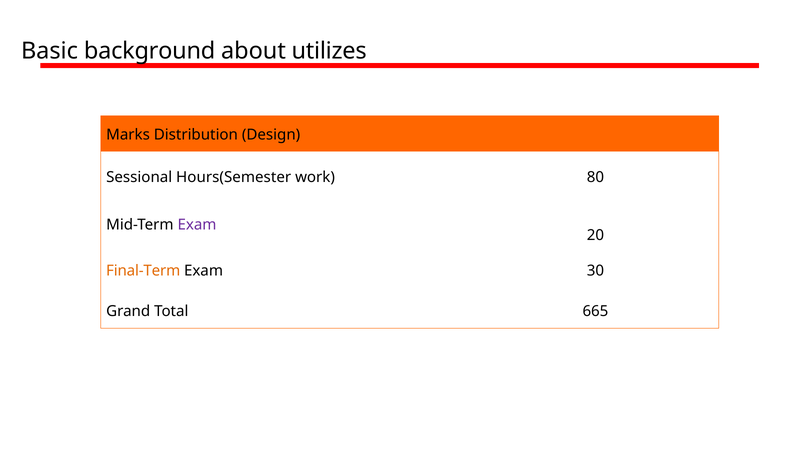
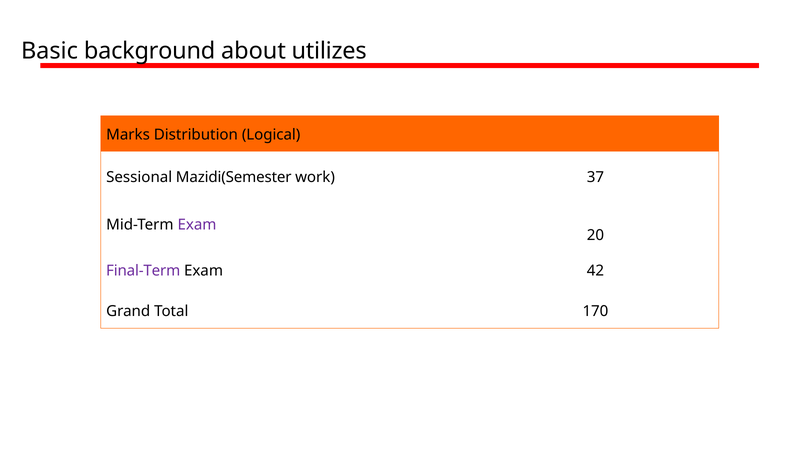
Design: Design -> Logical
Hours(Semester: Hours(Semester -> Mazidi(Semester
80: 80 -> 37
Final-Term colour: orange -> purple
30: 30 -> 42
665: 665 -> 170
